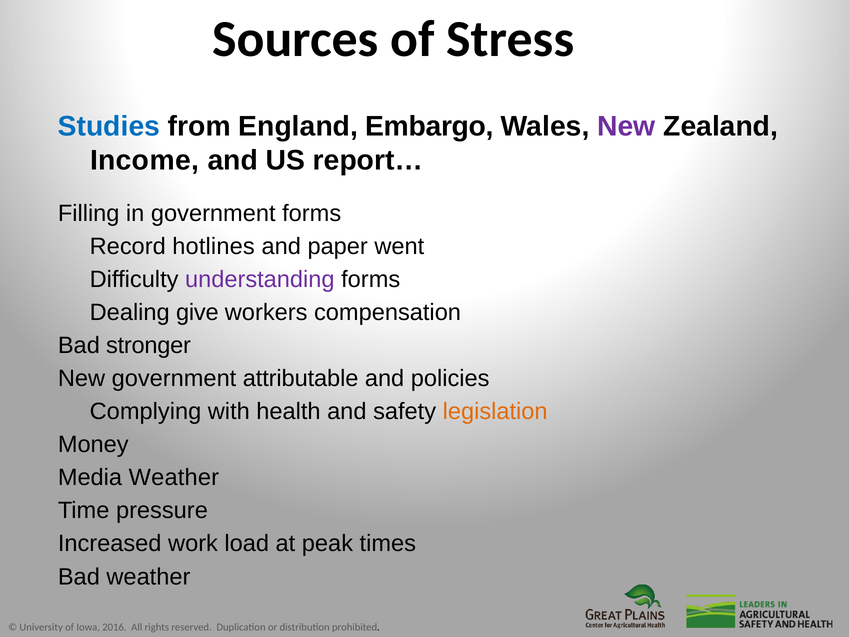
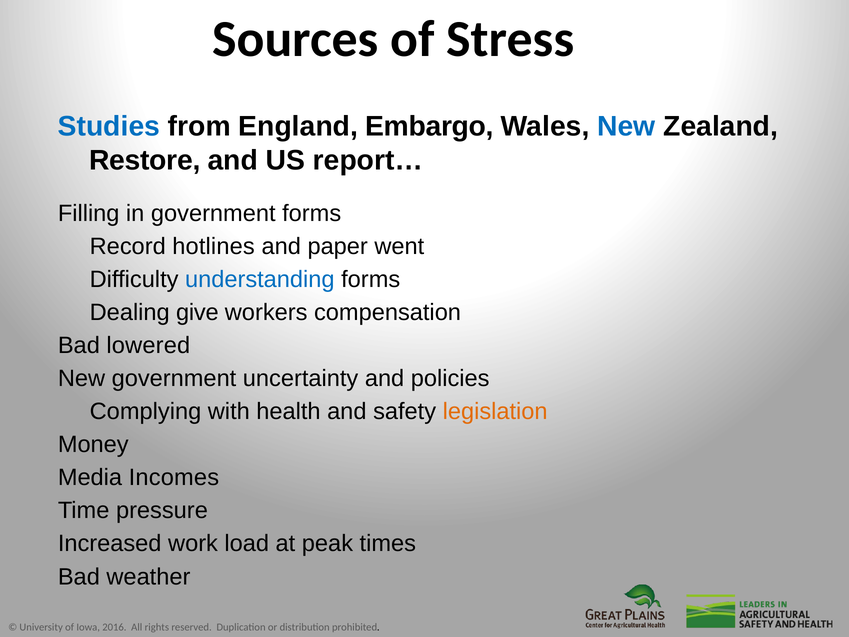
New at (626, 126) colour: purple -> blue
Income: Income -> Restore
understanding colour: purple -> blue
stronger: stronger -> lowered
attributable: attributable -> uncertainty
Media Weather: Weather -> Incomes
